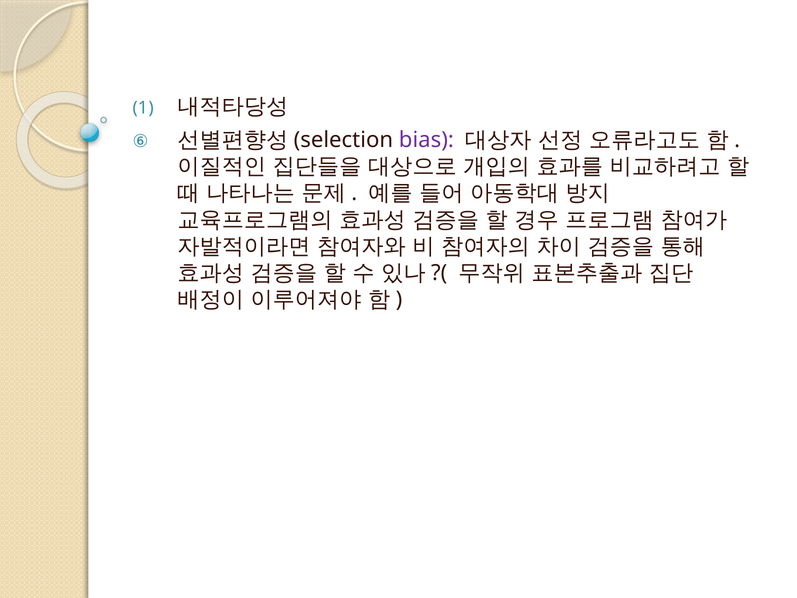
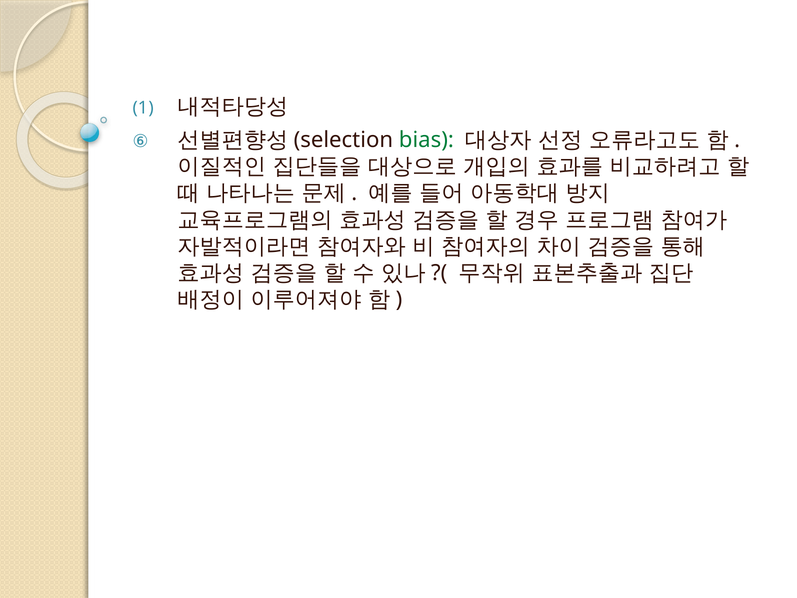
bias colour: purple -> green
